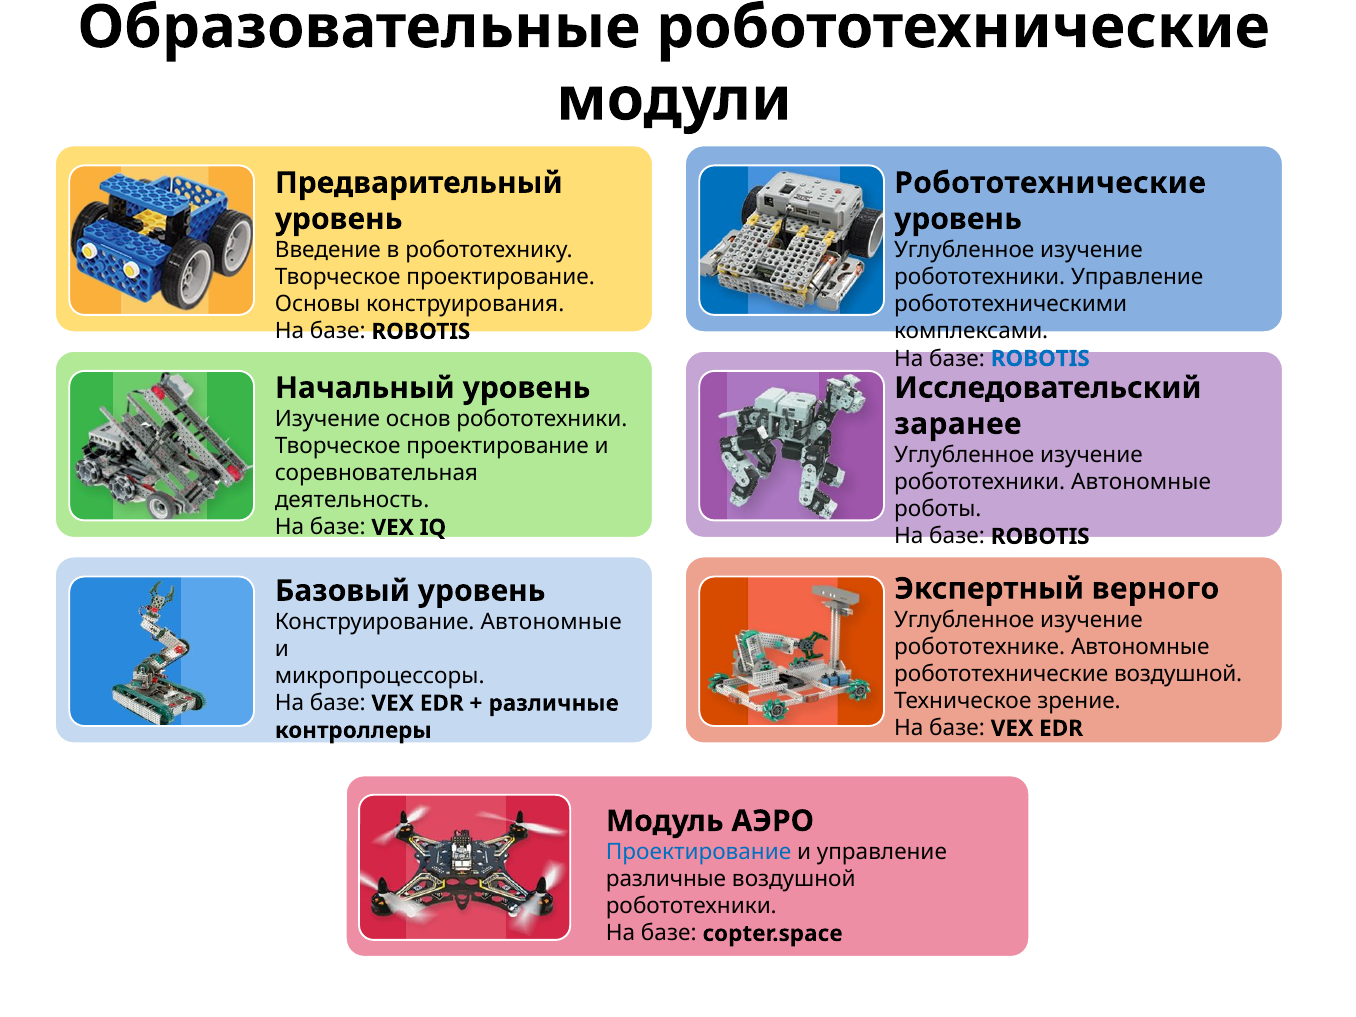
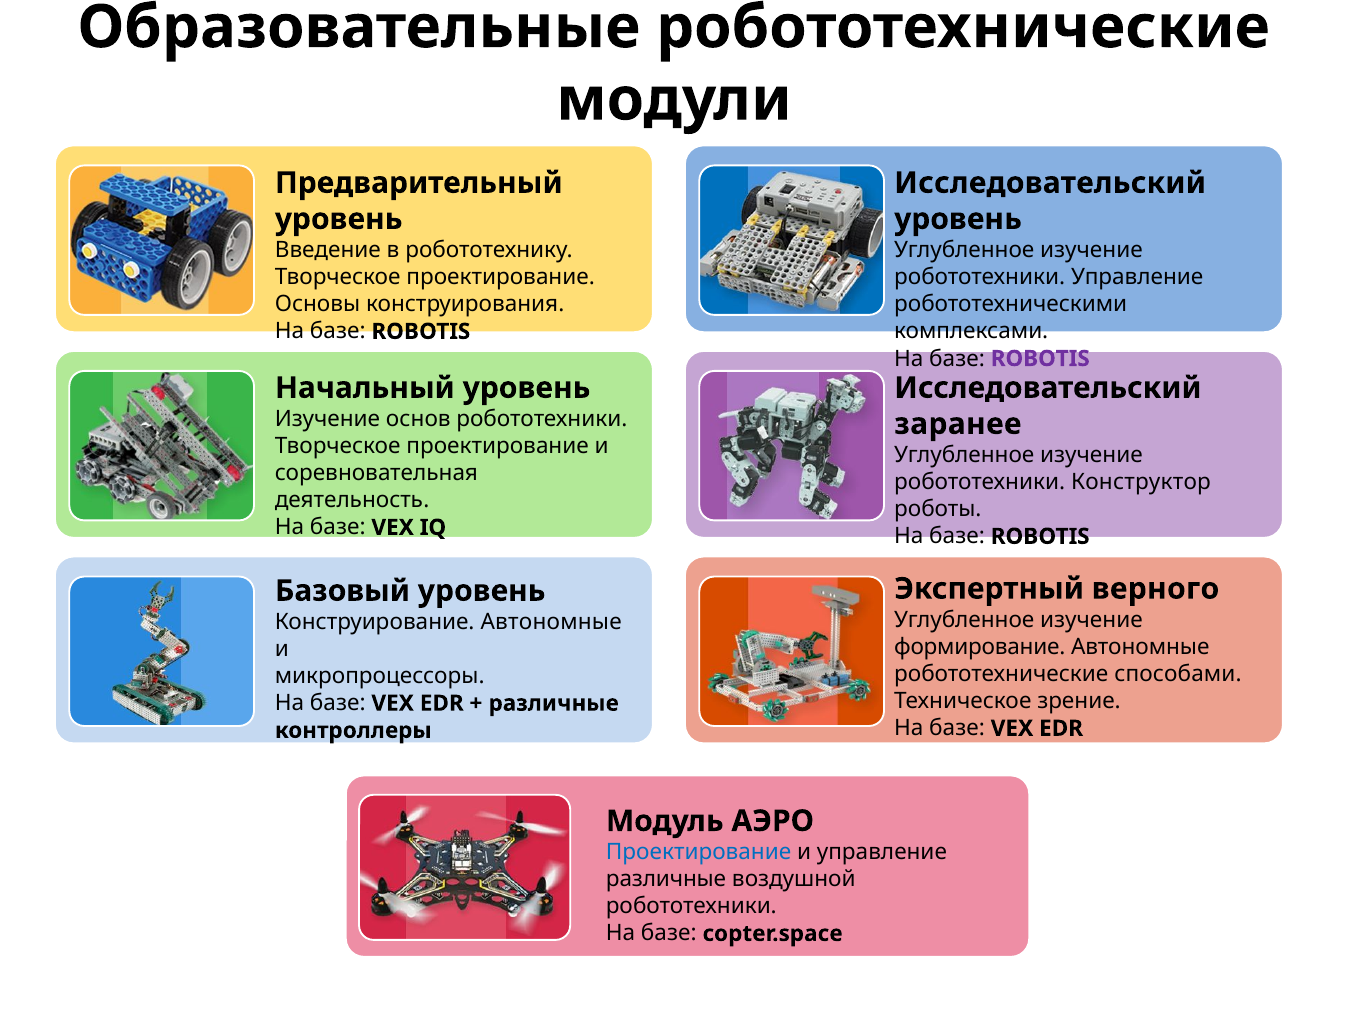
Робототехнические at (1050, 183): Робототехнические -> Исследовательский
ROBOTIS at (1040, 359) colour: blue -> purple
робототехники Автономные: Автономные -> Конструктор
робототехнике: робототехнике -> формирование
робототехнические воздушной: воздушной -> способами
